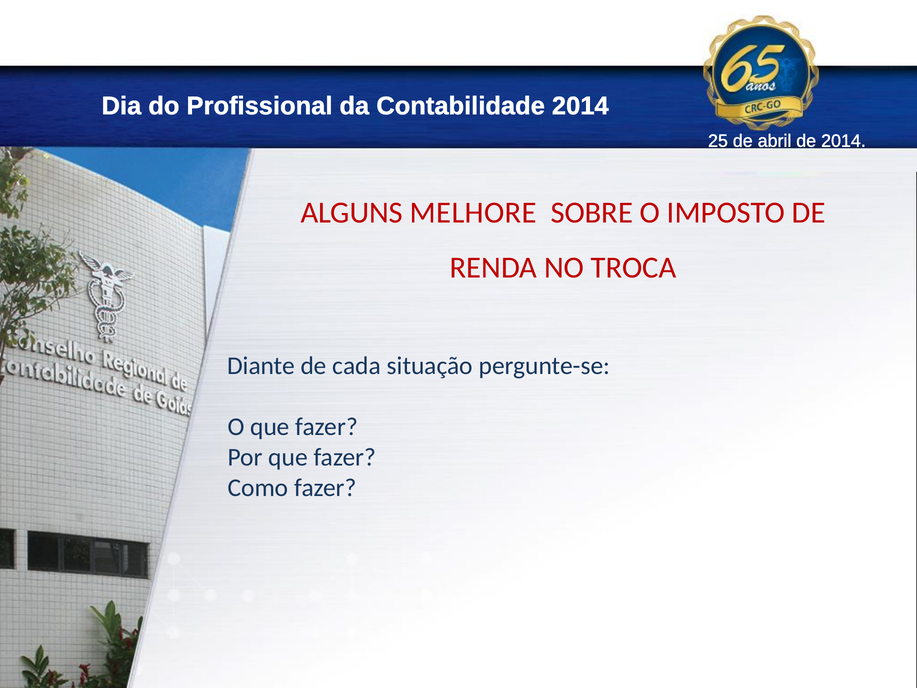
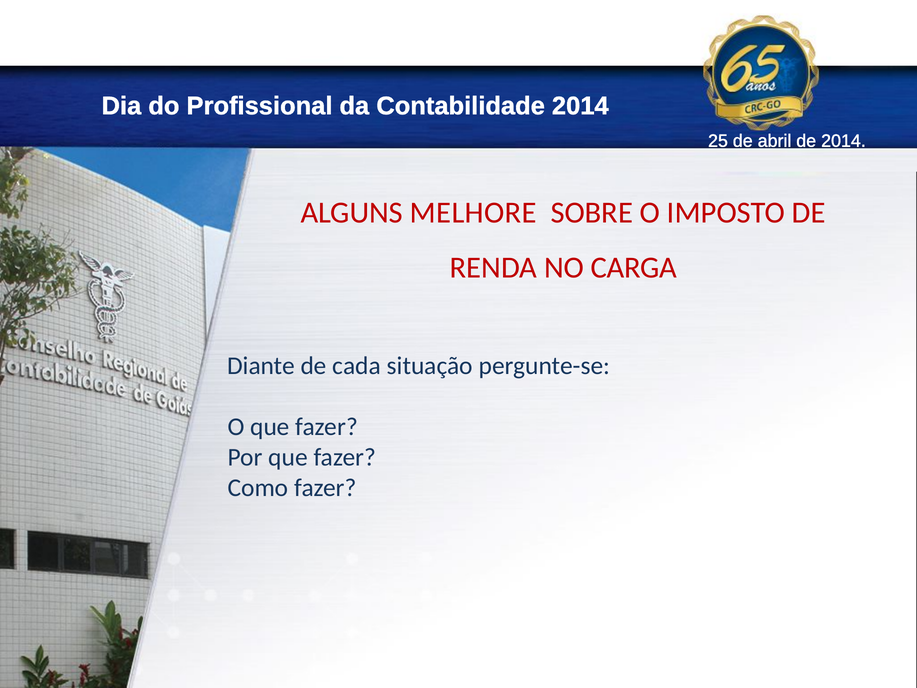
TROCA: TROCA -> CARGA
